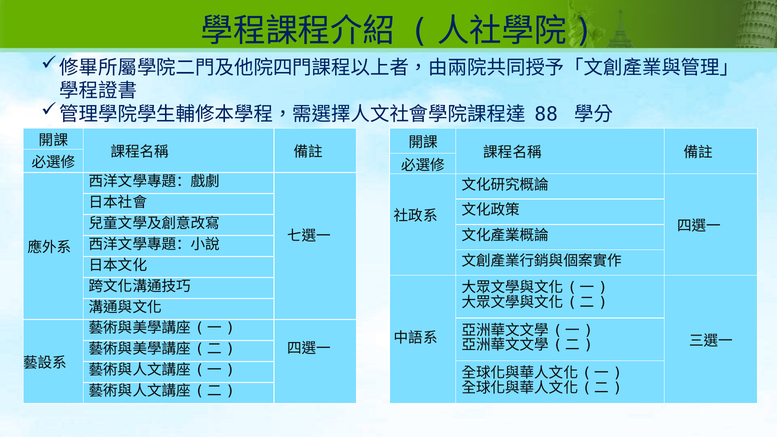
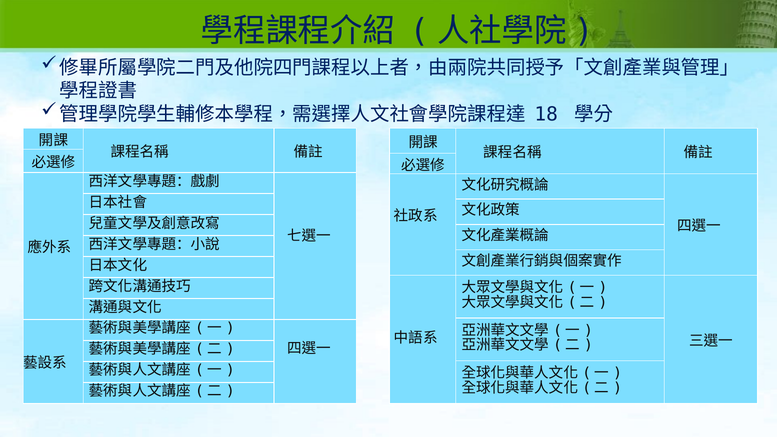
88: 88 -> 18
